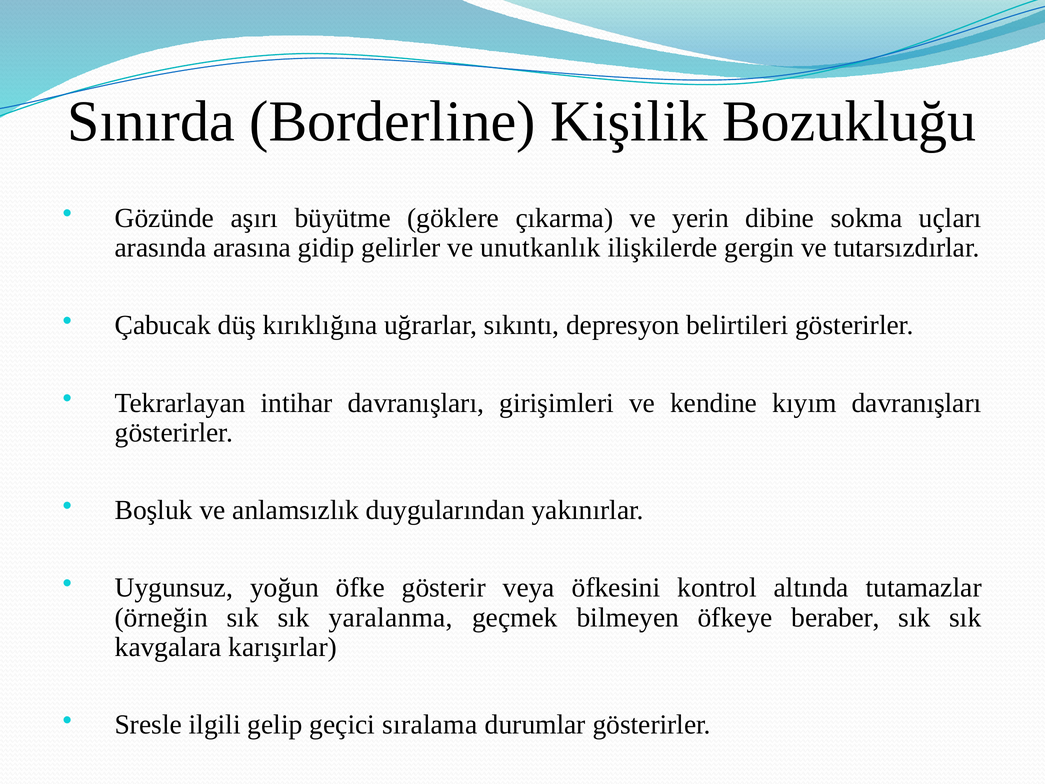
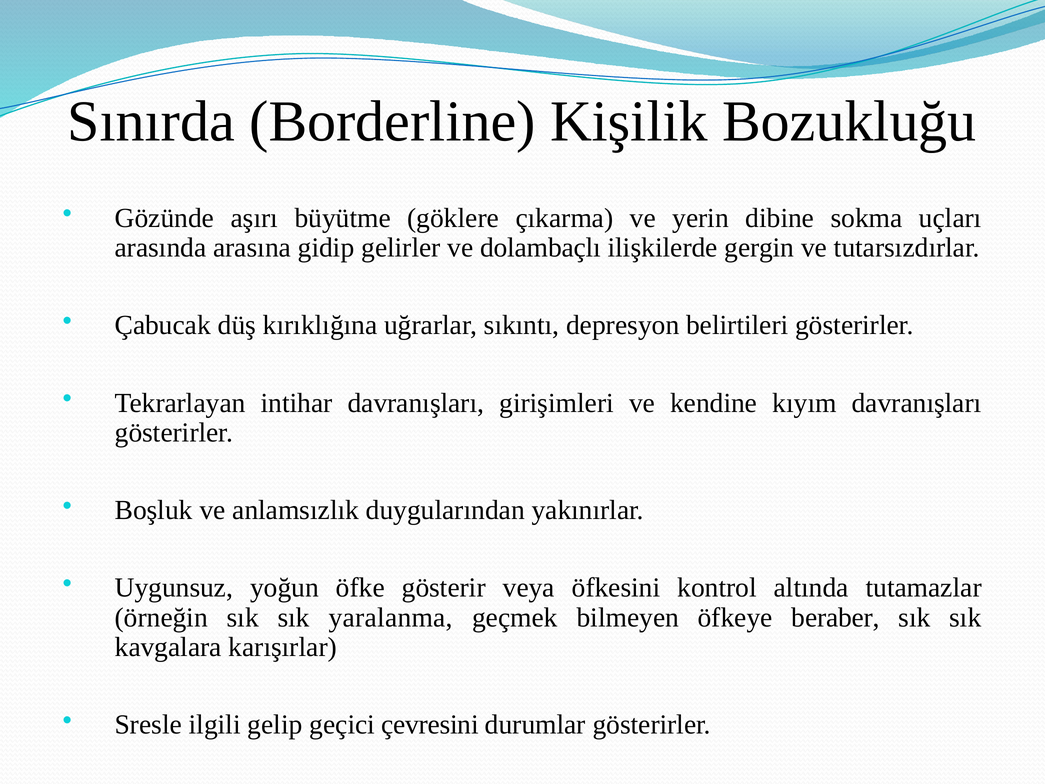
unutkanlık: unutkanlık -> dolambaçlı
sıralama: sıralama -> çevresini
